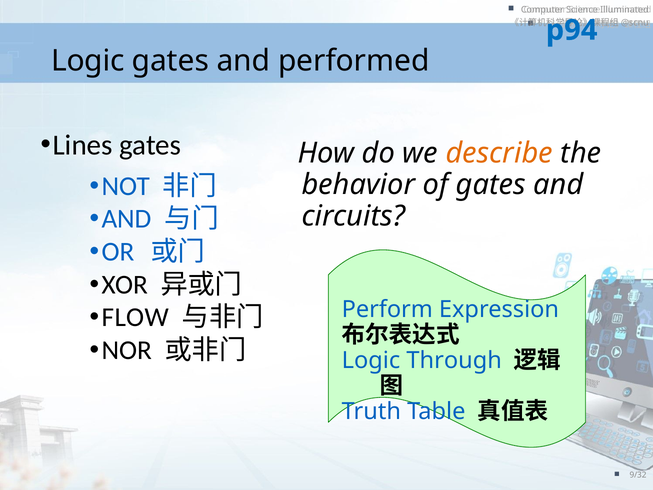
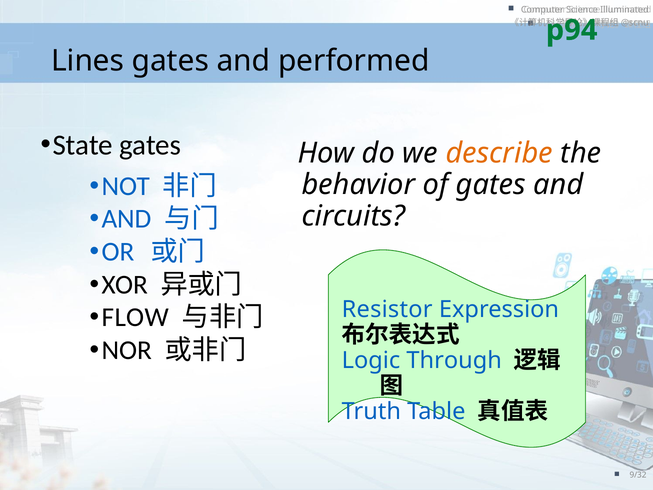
p94 colour: blue -> green
Logic at (88, 61): Logic -> Lines
Lines: Lines -> State
Perform: Perform -> Resistor
